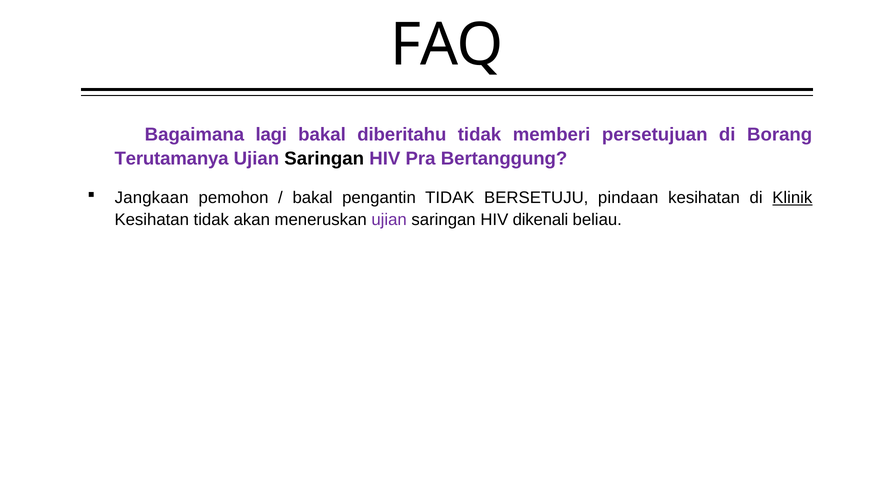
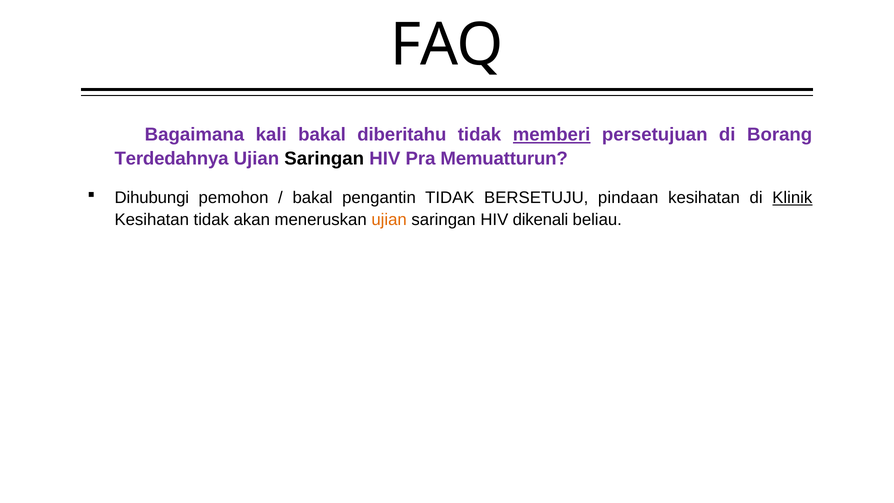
lagi: lagi -> kali
memberi underline: none -> present
Terutamanya: Terutamanya -> Terdedahnya
Bertanggung: Bertanggung -> Memuatturun
Jangkaan: Jangkaan -> Dihubungi
ujian at (389, 219) colour: purple -> orange
